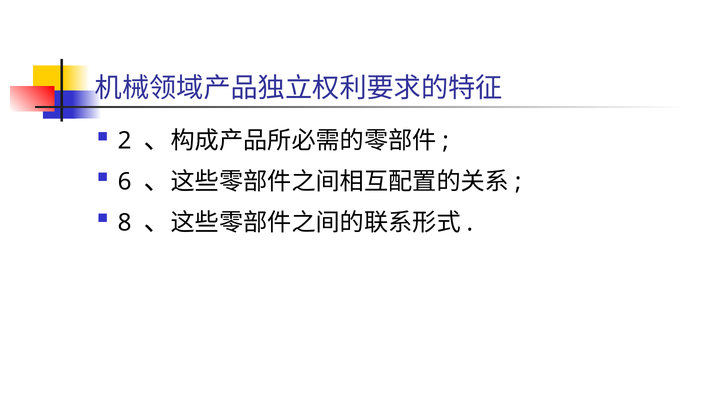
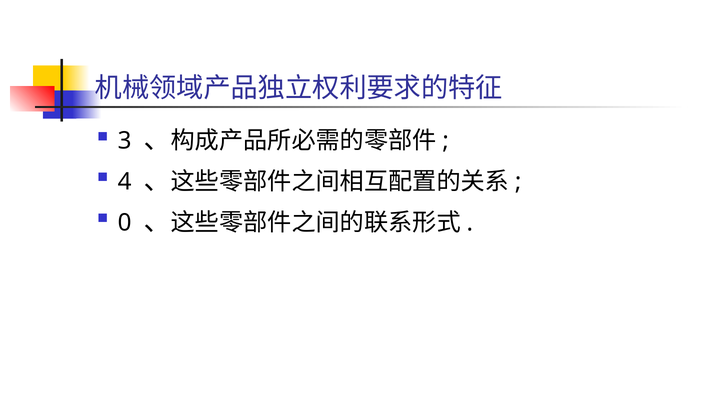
2: 2 -> 3
6: 6 -> 4
8: 8 -> 0
